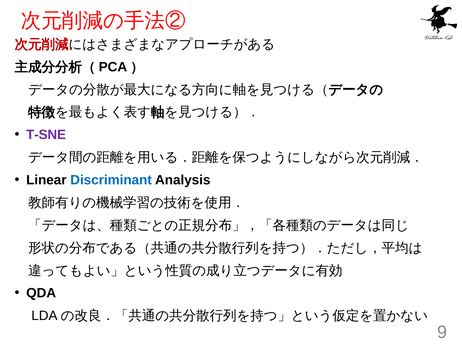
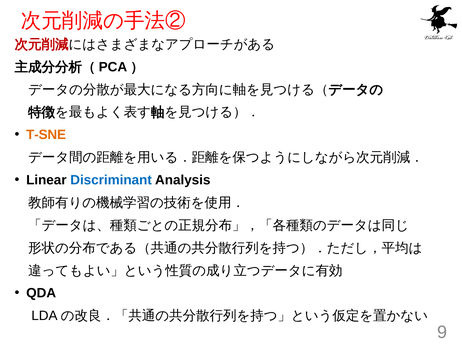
T-SNE colour: purple -> orange
